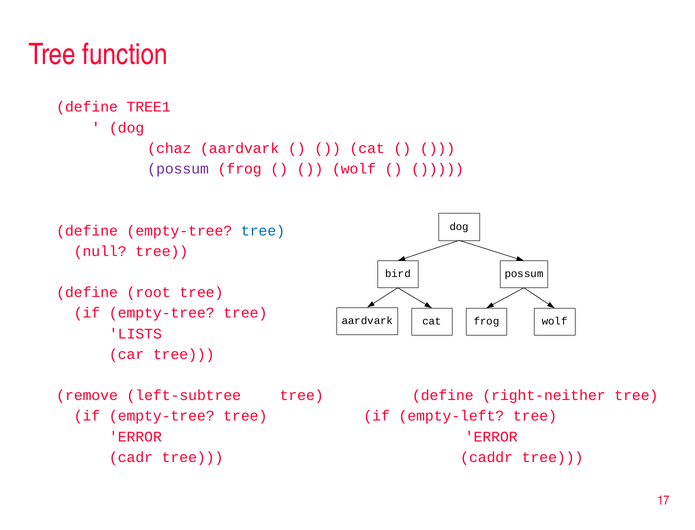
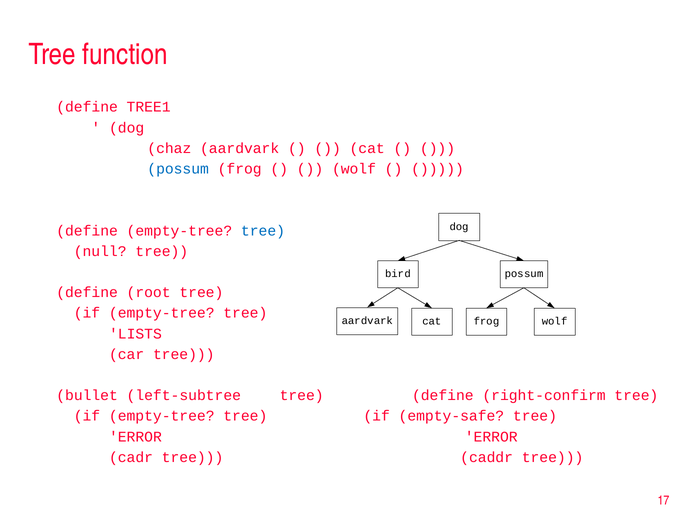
possum at (178, 169) colour: purple -> blue
remove: remove -> bullet
right-neither: right-neither -> right-confirm
empty-left: empty-left -> empty-safe
